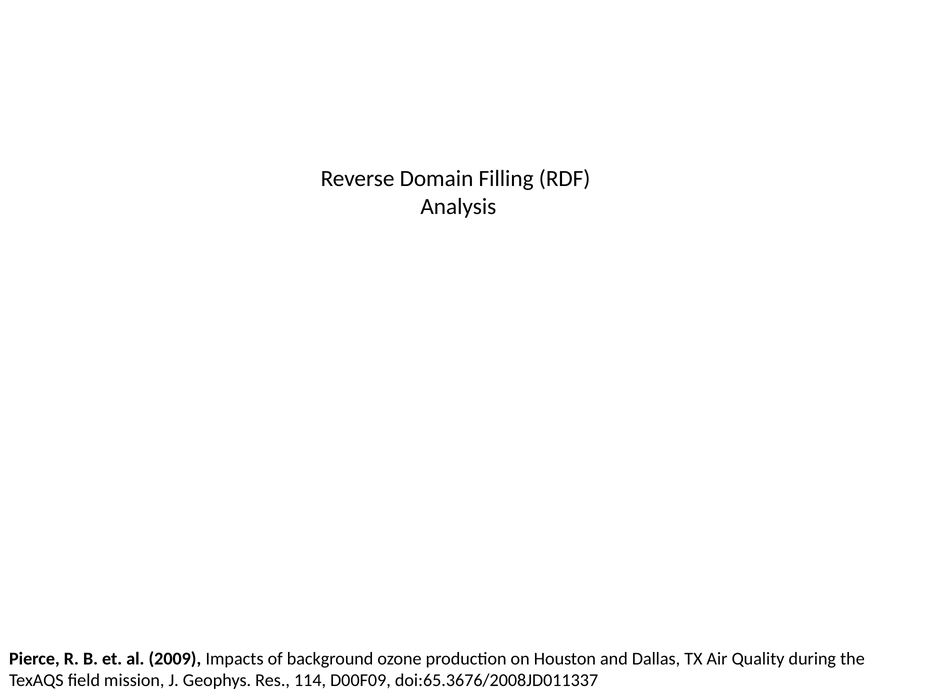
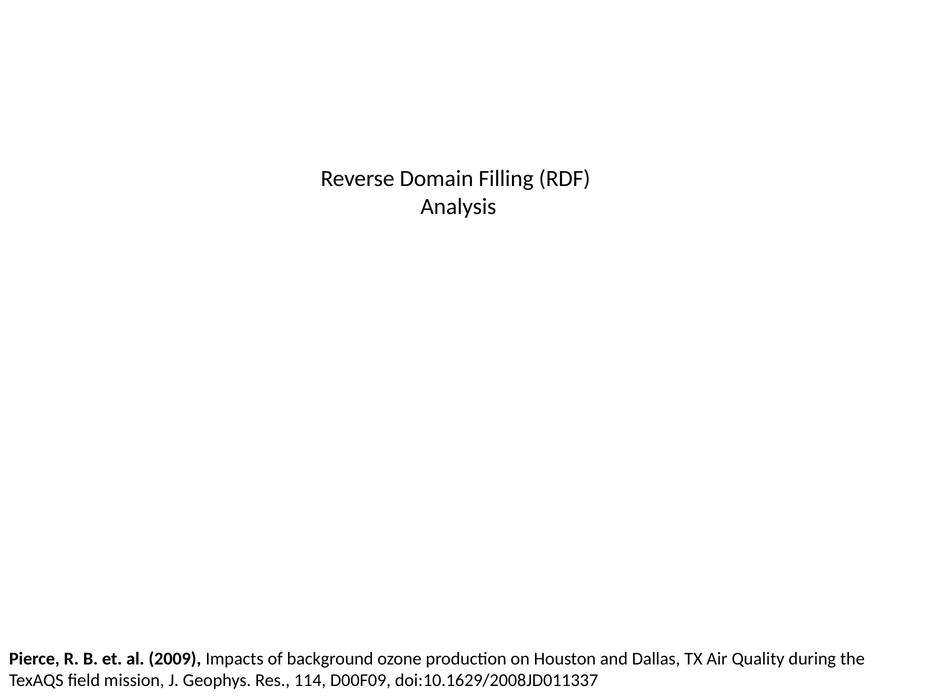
doi:65.3676/2008JD011337: doi:65.3676/2008JD011337 -> doi:10.1629/2008JD011337
